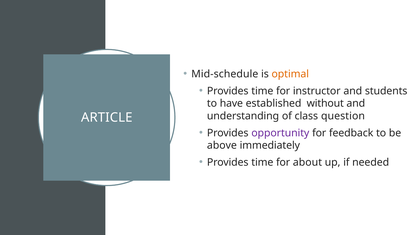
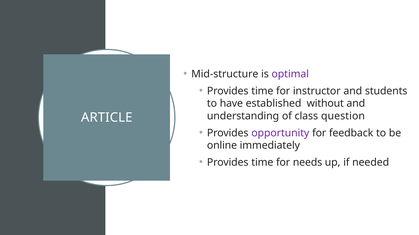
Mid-schedule: Mid-schedule -> Mid-structure
optimal colour: orange -> purple
above: above -> online
about: about -> needs
